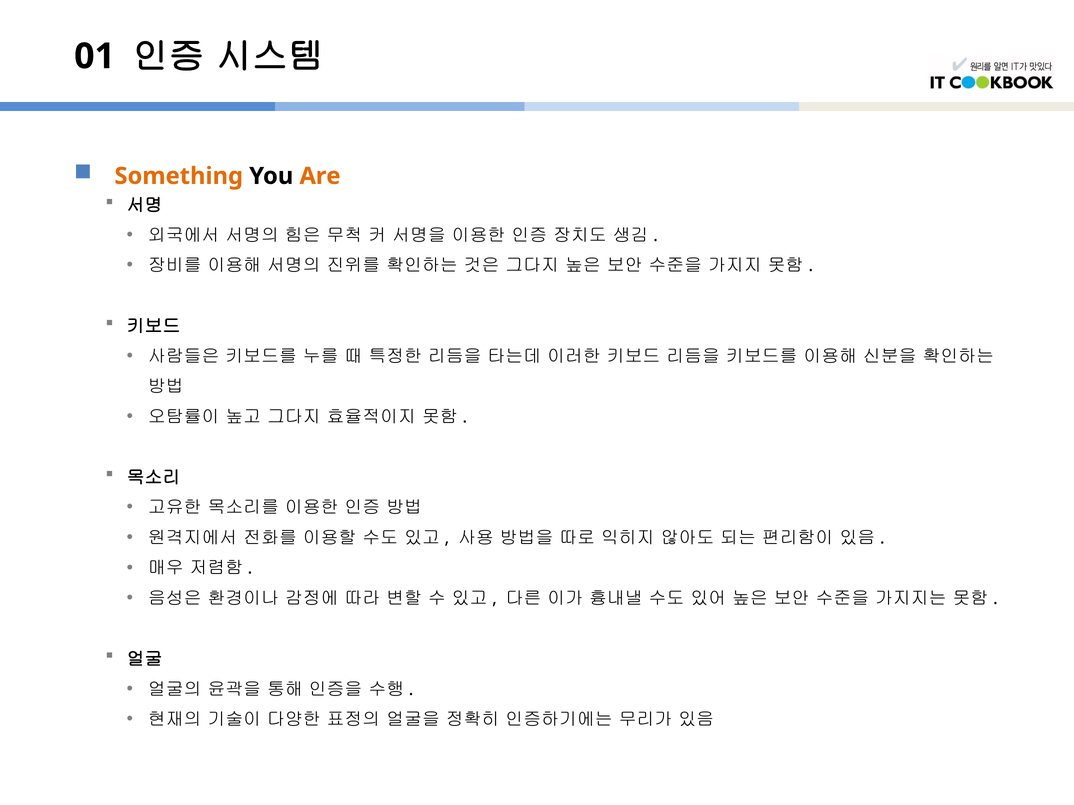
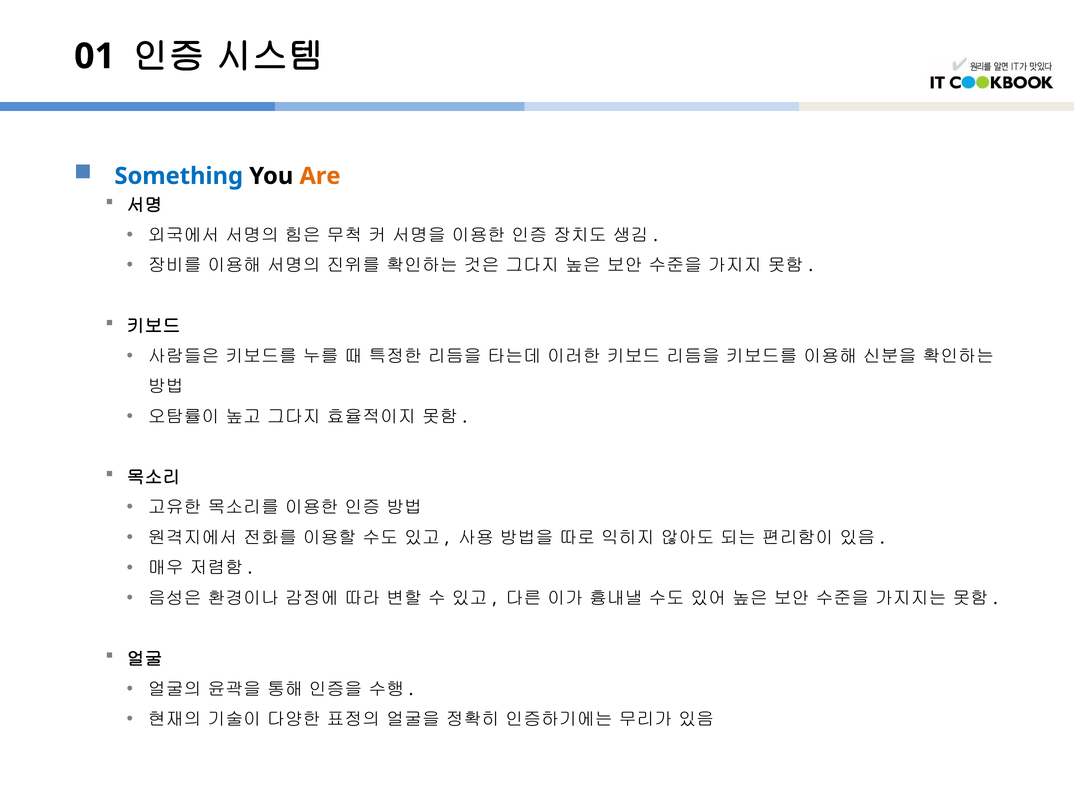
Something colour: orange -> blue
